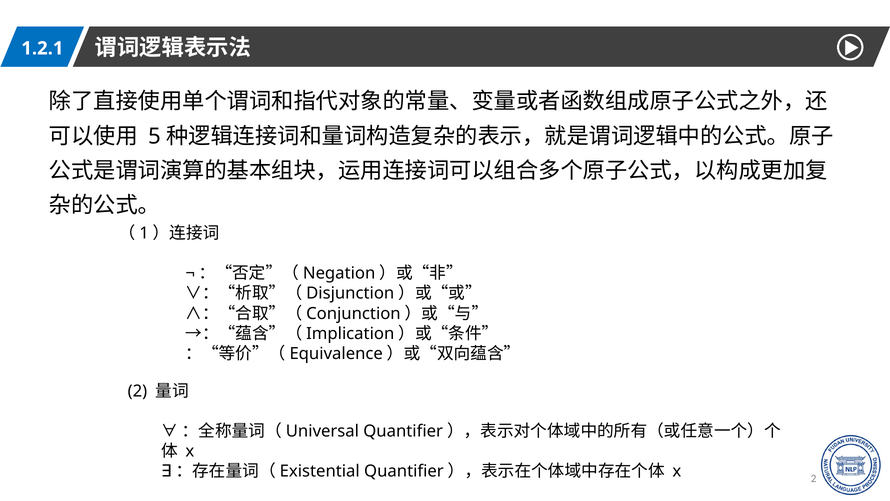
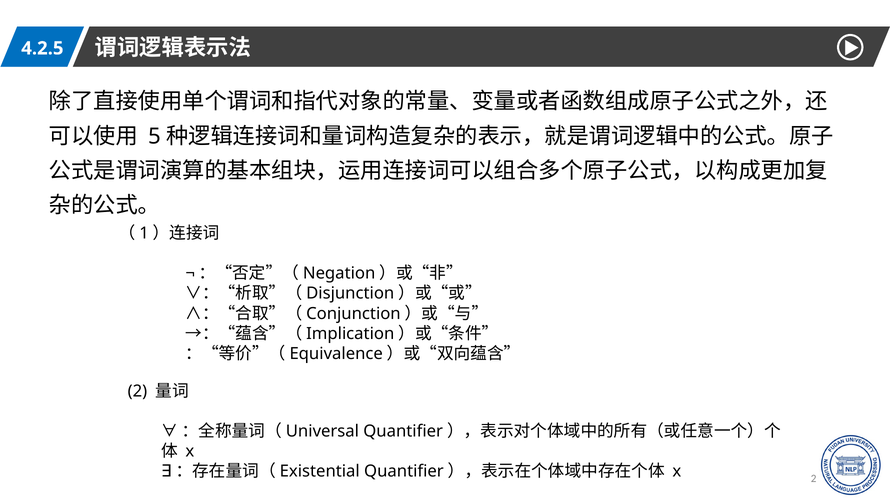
1.2.1: 1.2.1 -> 4.2.5
